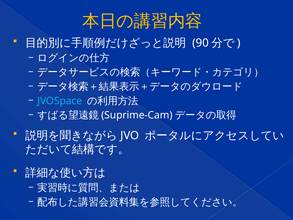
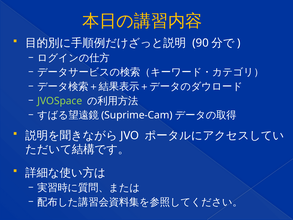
JVOSpace colour: light blue -> light green
